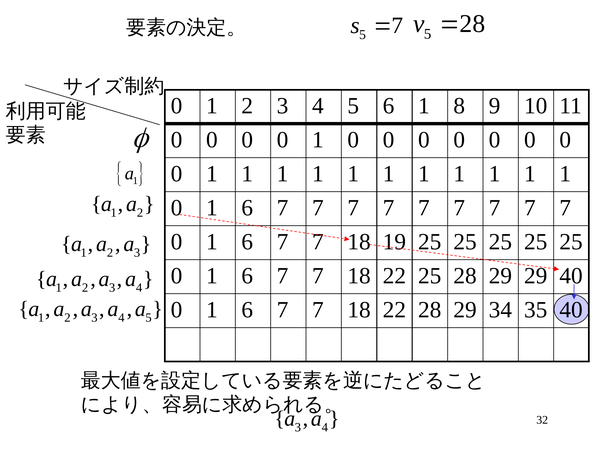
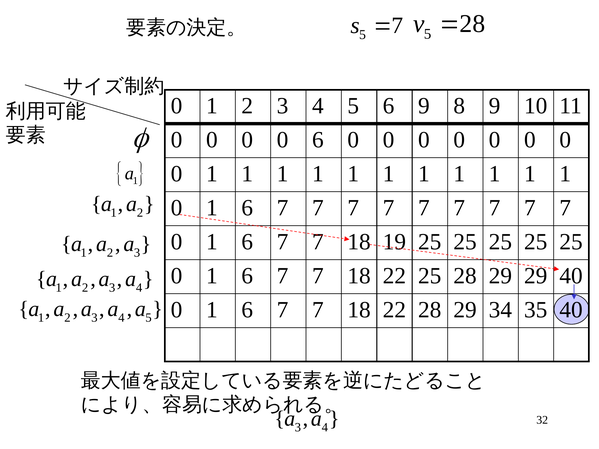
6 1: 1 -> 9
1 at (318, 140): 1 -> 6
